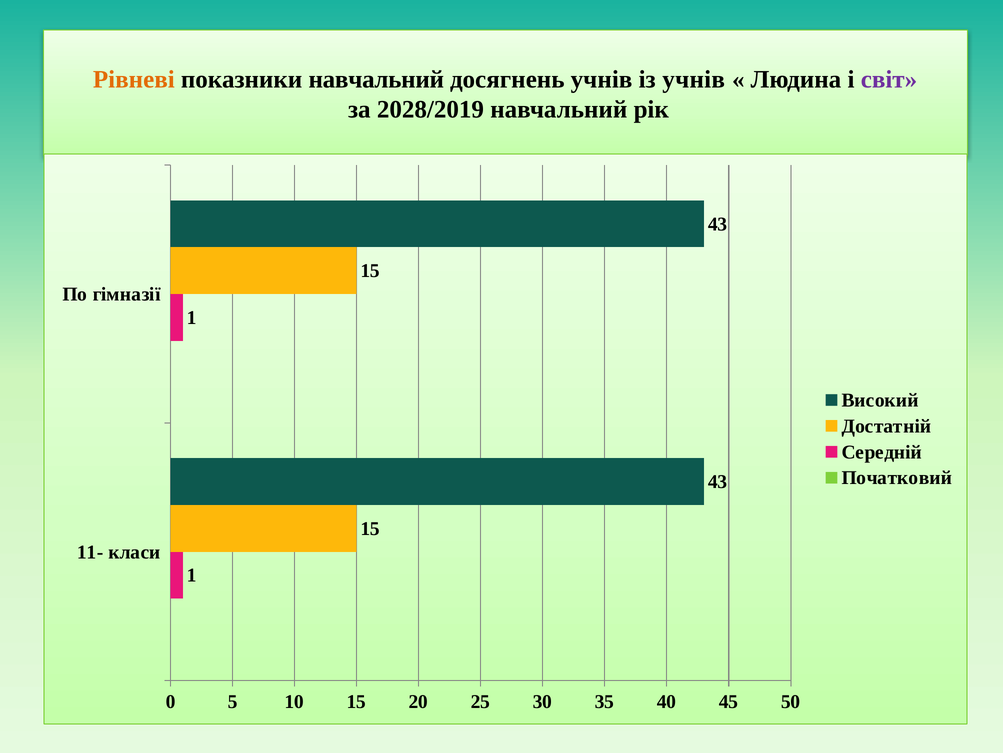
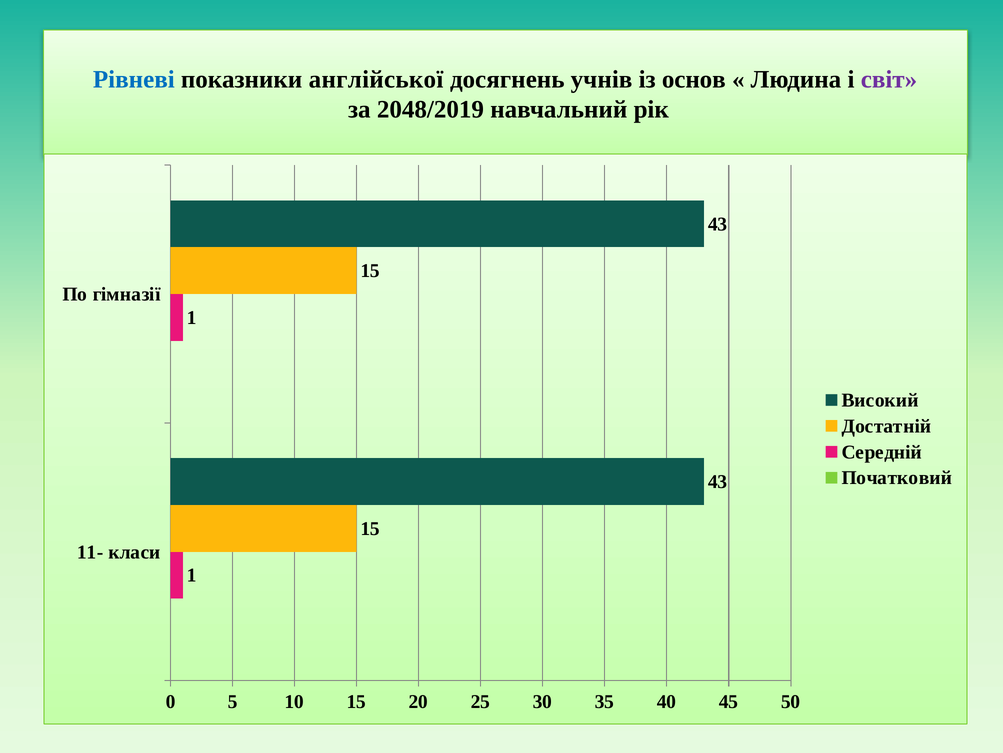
Рівневі colour: orange -> blue
показники навчальний: навчальний -> англійської
із учнів: учнів -> основ
2028/2019: 2028/2019 -> 2048/2019
